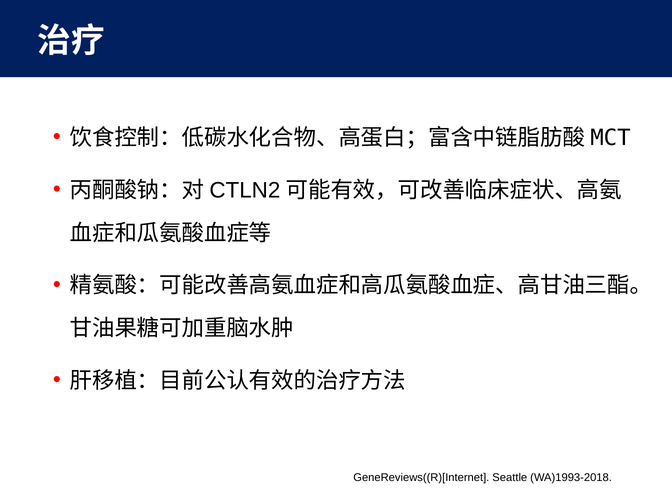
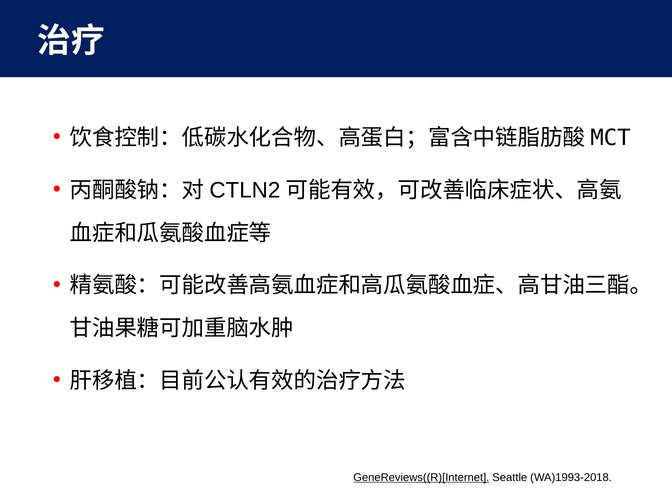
GeneReviews((R)[Internet underline: none -> present
